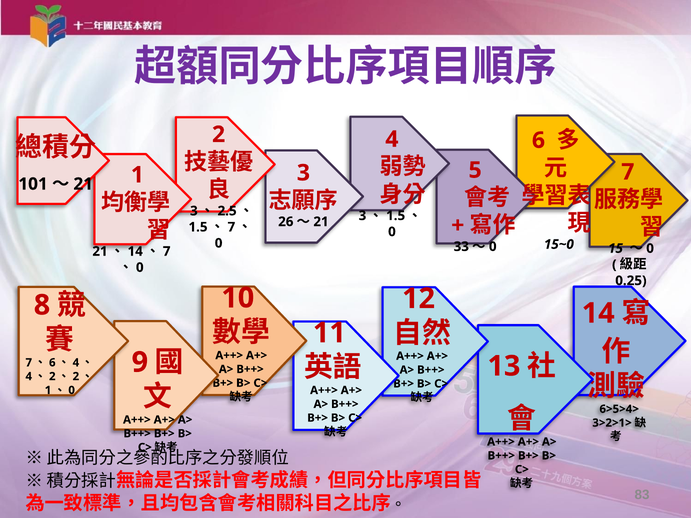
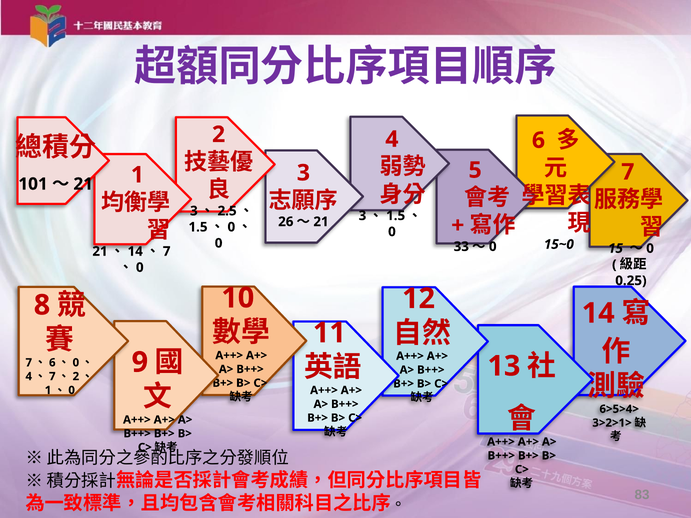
7 at (231, 227): 7 -> 0
4 at (76, 363): 4 -> 0
2 at (52, 377): 2 -> 7
